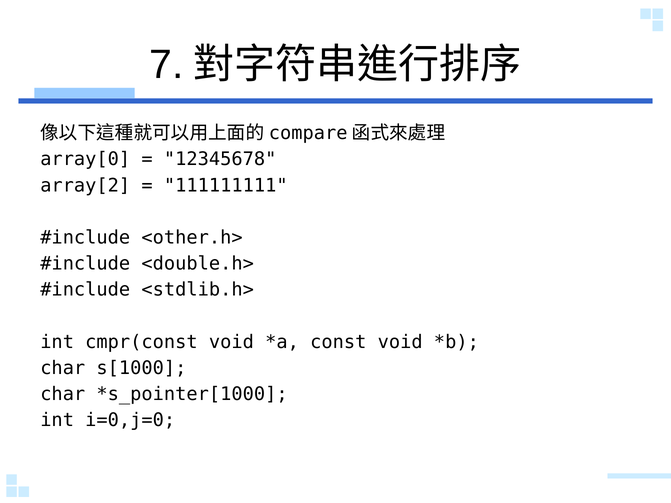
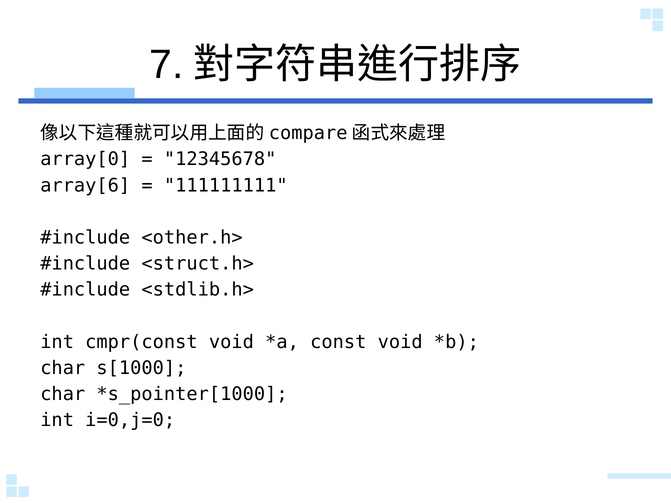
array[2: array[2 -> array[6
<double.h>: <double.h> -> <struct.h>
